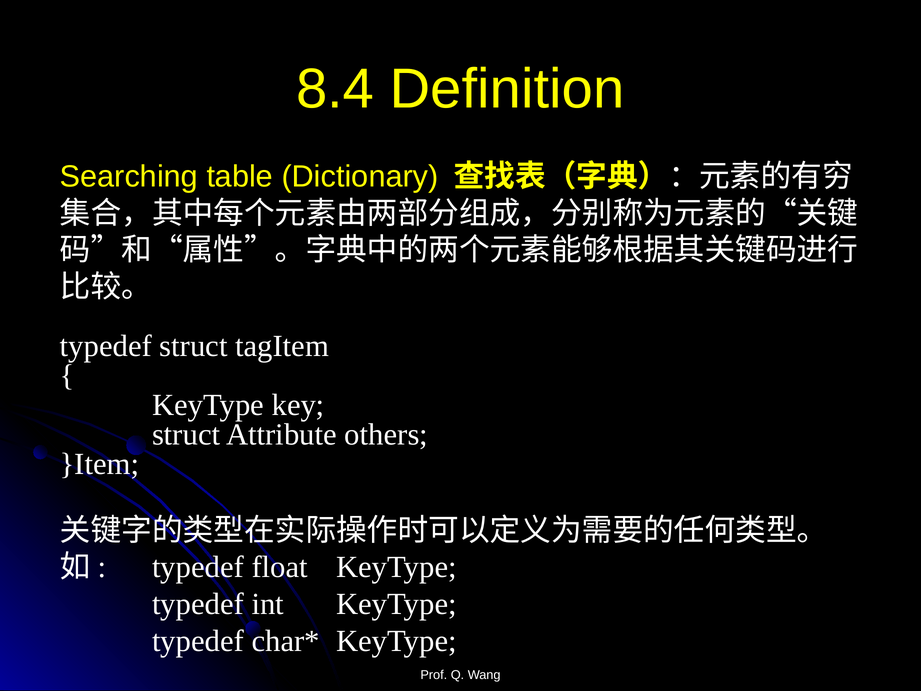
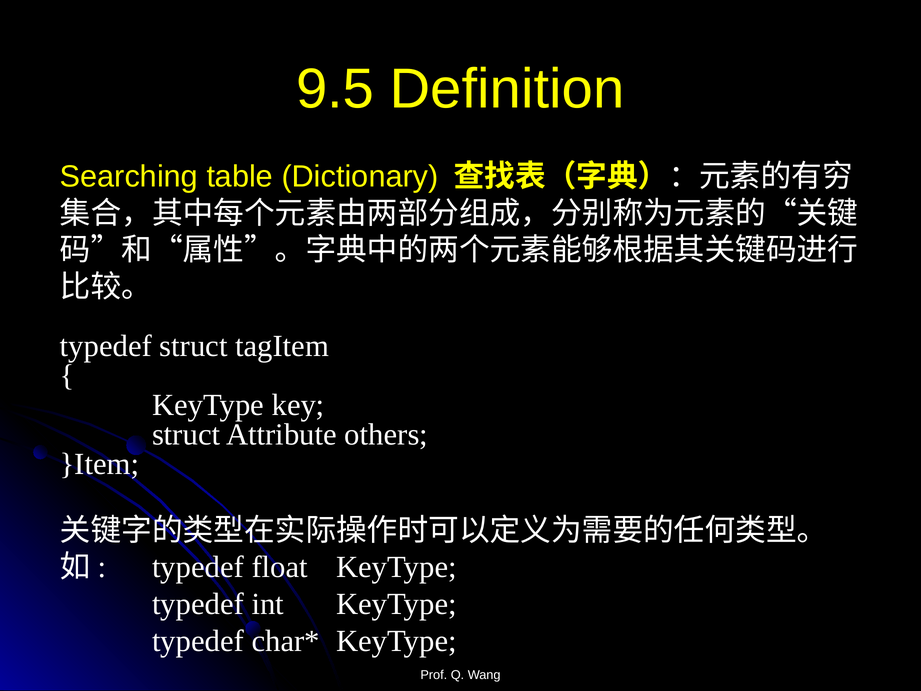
8.4: 8.4 -> 9.5
